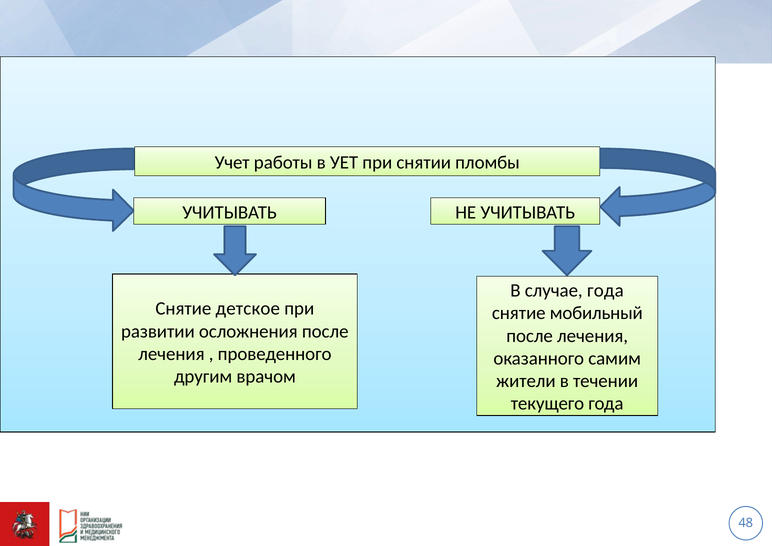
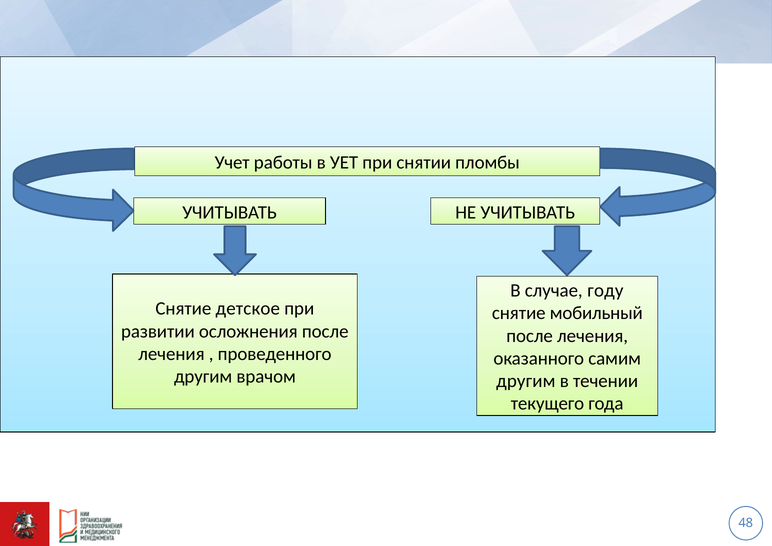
случае года: года -> году
жители at (526, 381): жители -> другим
